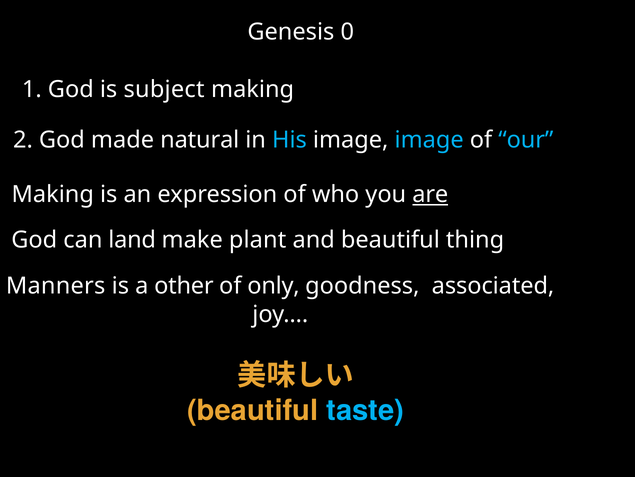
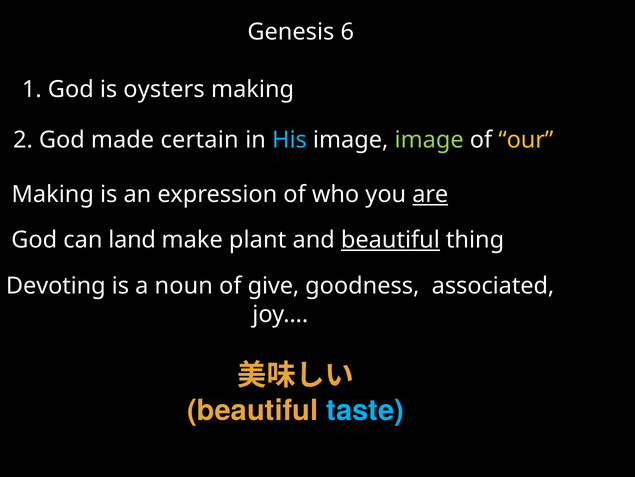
0: 0 -> 6
subject: subject -> oysters
natural: natural -> certain
image at (429, 140) colour: light blue -> light green
our colour: light blue -> yellow
beautiful at (390, 240) underline: none -> present
Manners: Manners -> Devoting
other: other -> noun
only: only -> give
